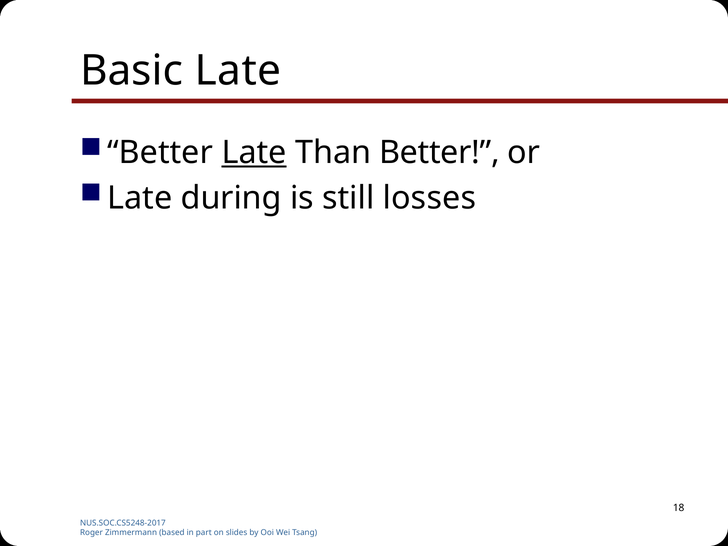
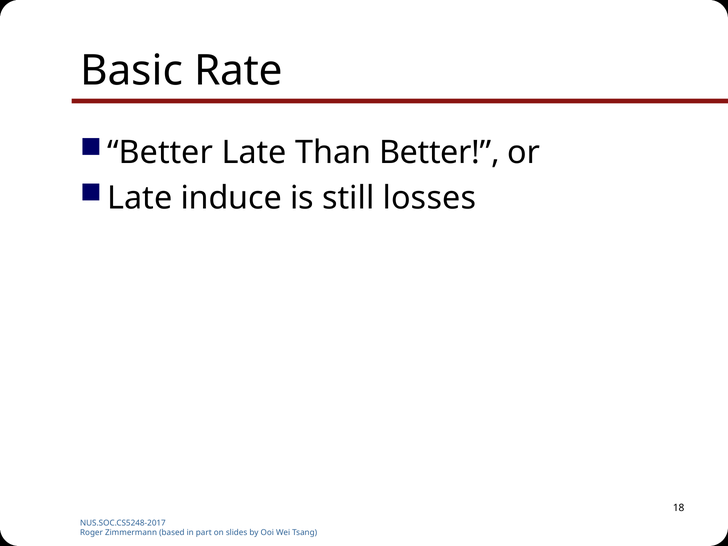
Basic Late: Late -> Rate
Late at (254, 153) underline: present -> none
during: during -> induce
